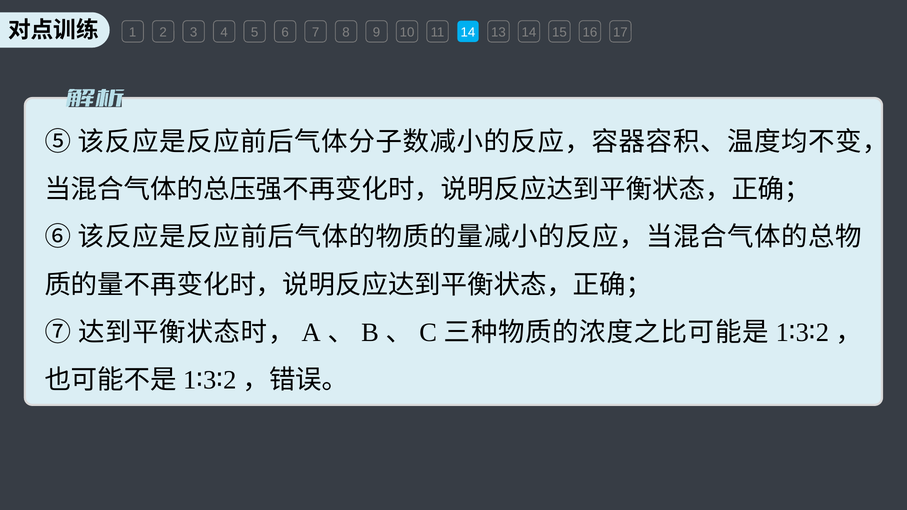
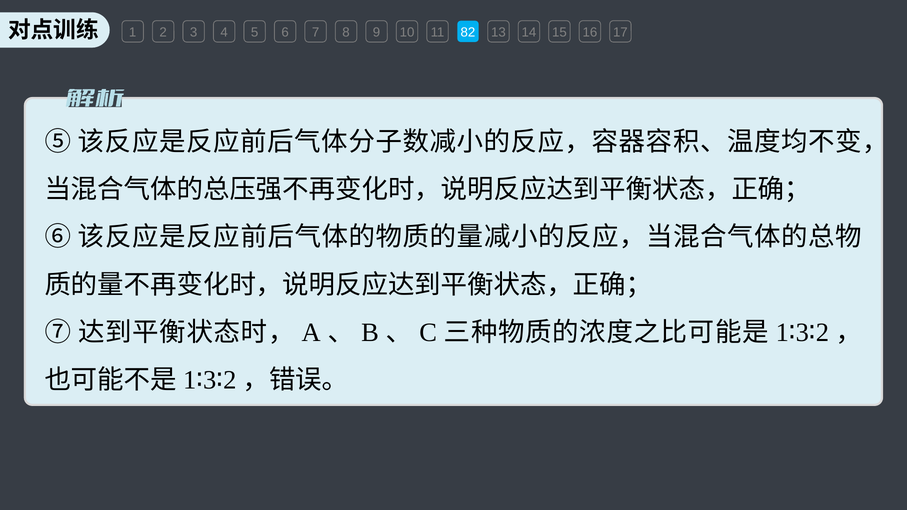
11 14: 14 -> 82
